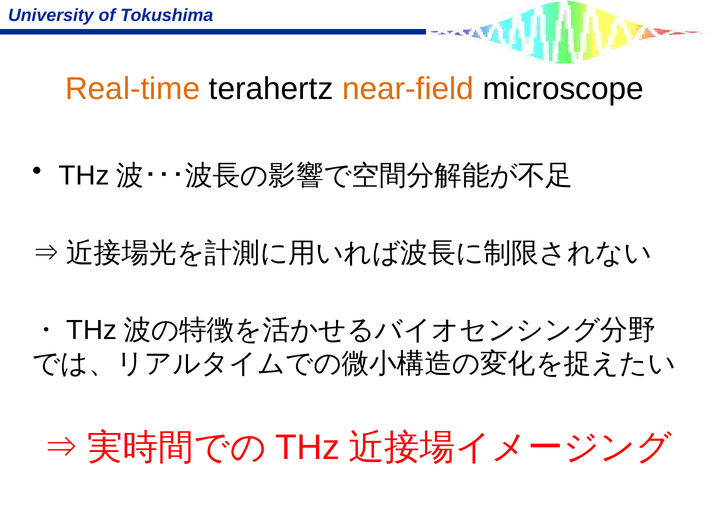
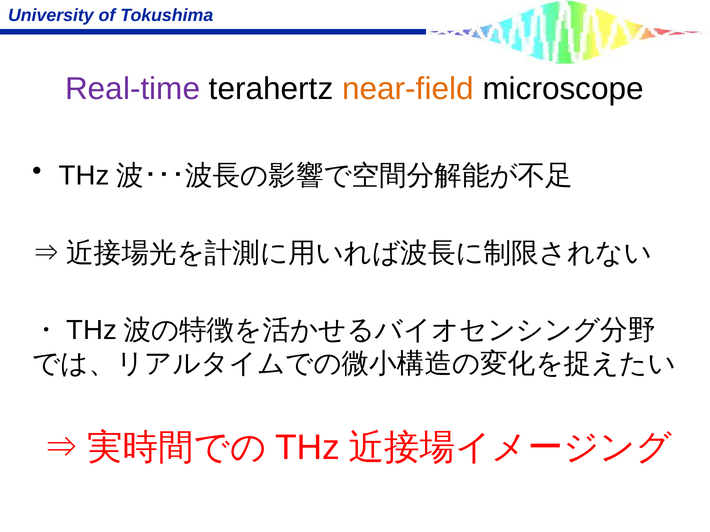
Real-time colour: orange -> purple
